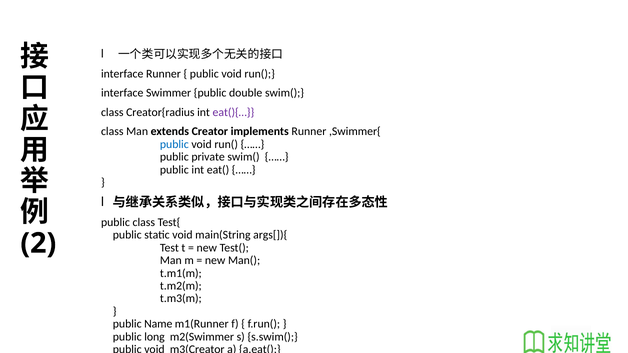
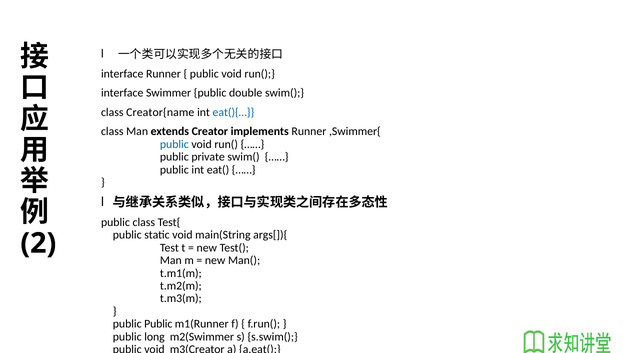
Creator{radius: Creator{radius -> Creator{name
eat(){… colour: purple -> blue
public Name: Name -> Public
